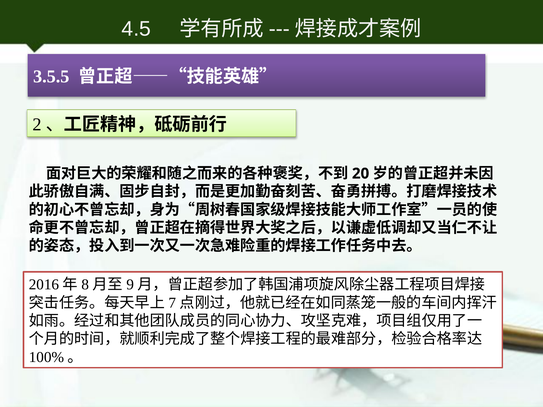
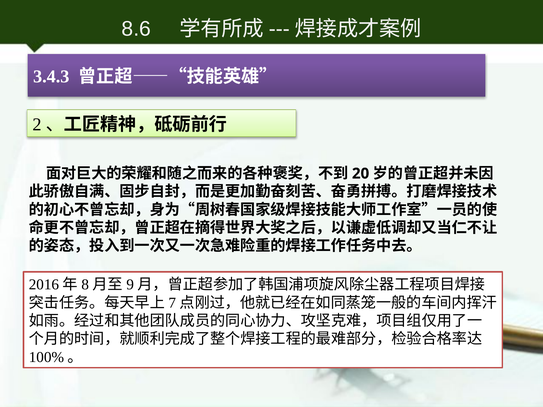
4.5: 4.5 -> 8.6
3.5.5: 3.5.5 -> 3.4.3
